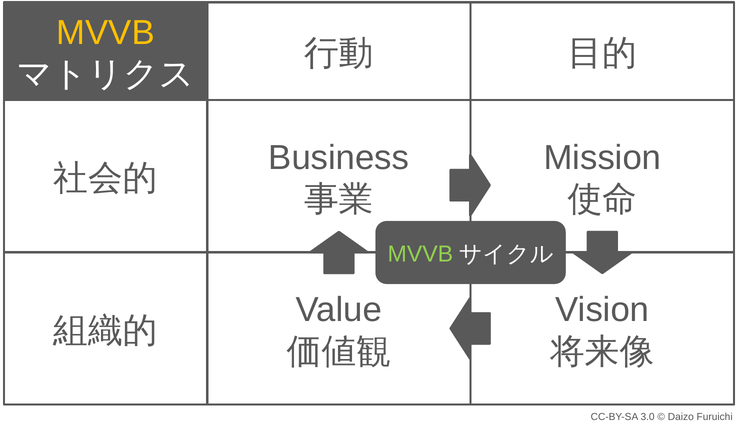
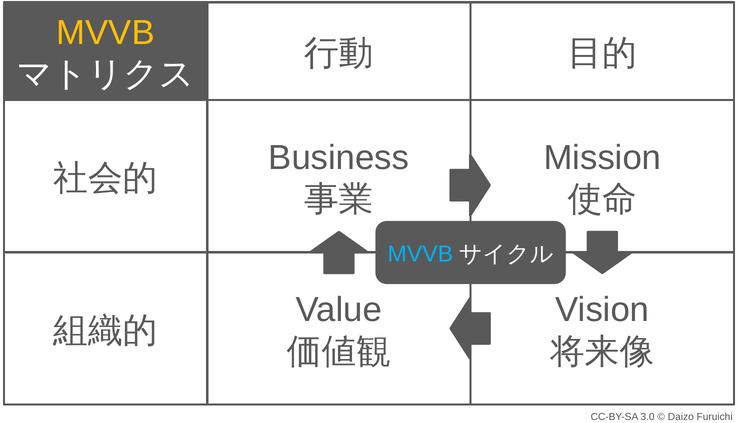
MVVB at (420, 254) colour: light green -> light blue
